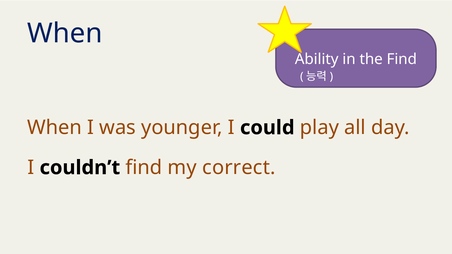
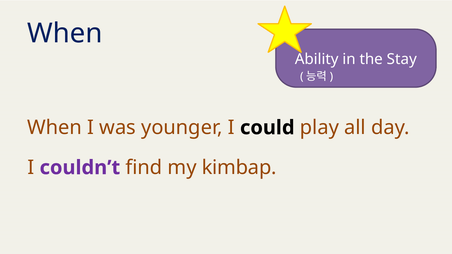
the Find: Find -> Stay
couldn’t colour: black -> purple
correct: correct -> kimbap
